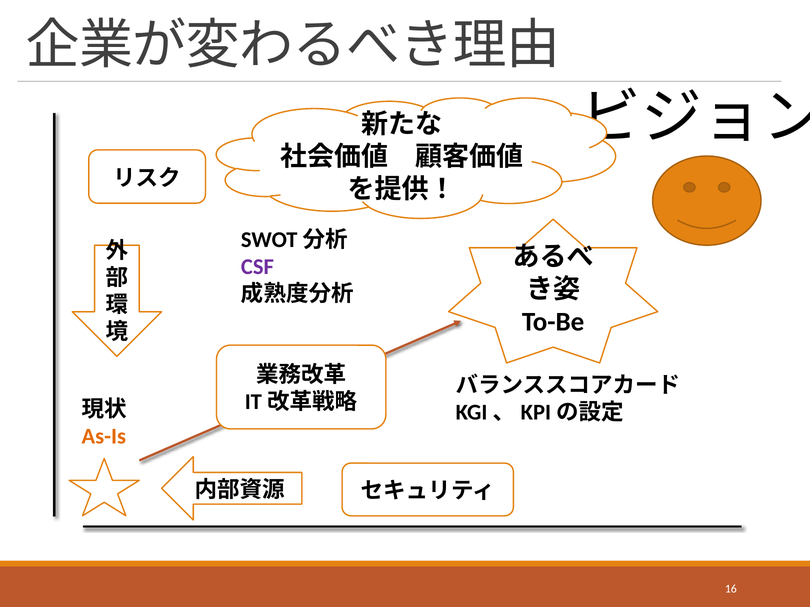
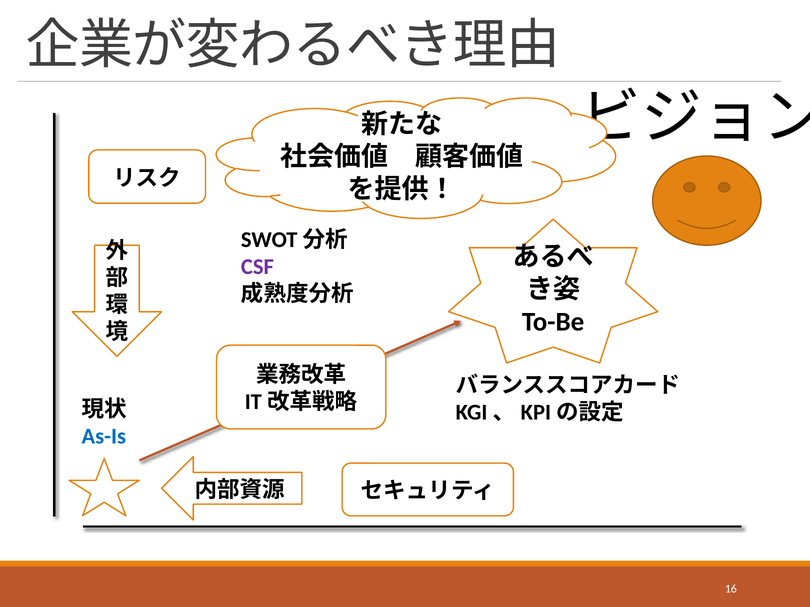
As-Is colour: orange -> blue
